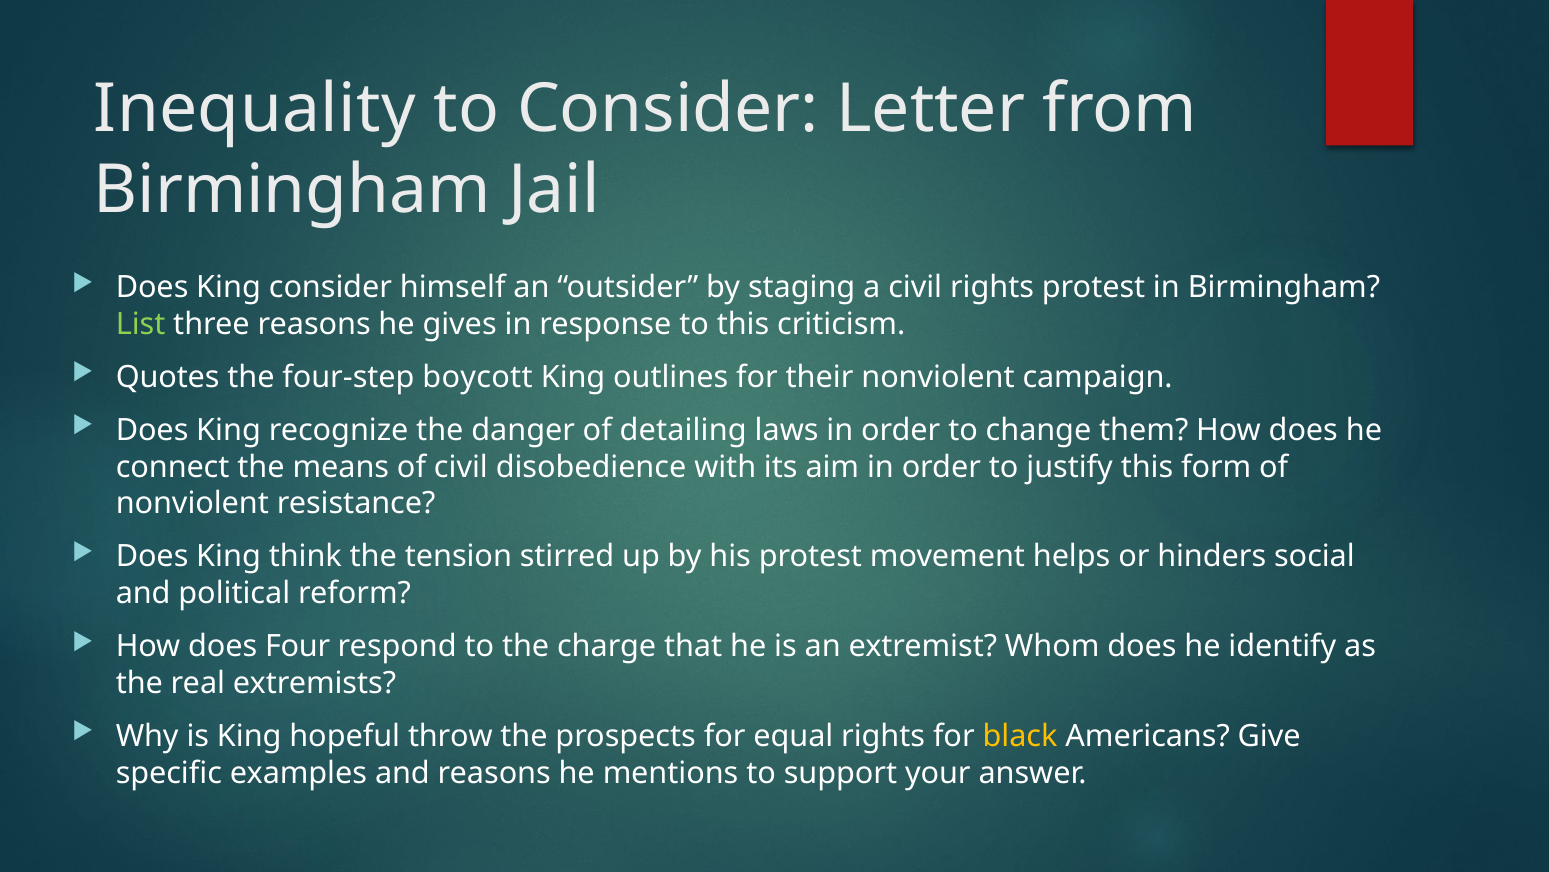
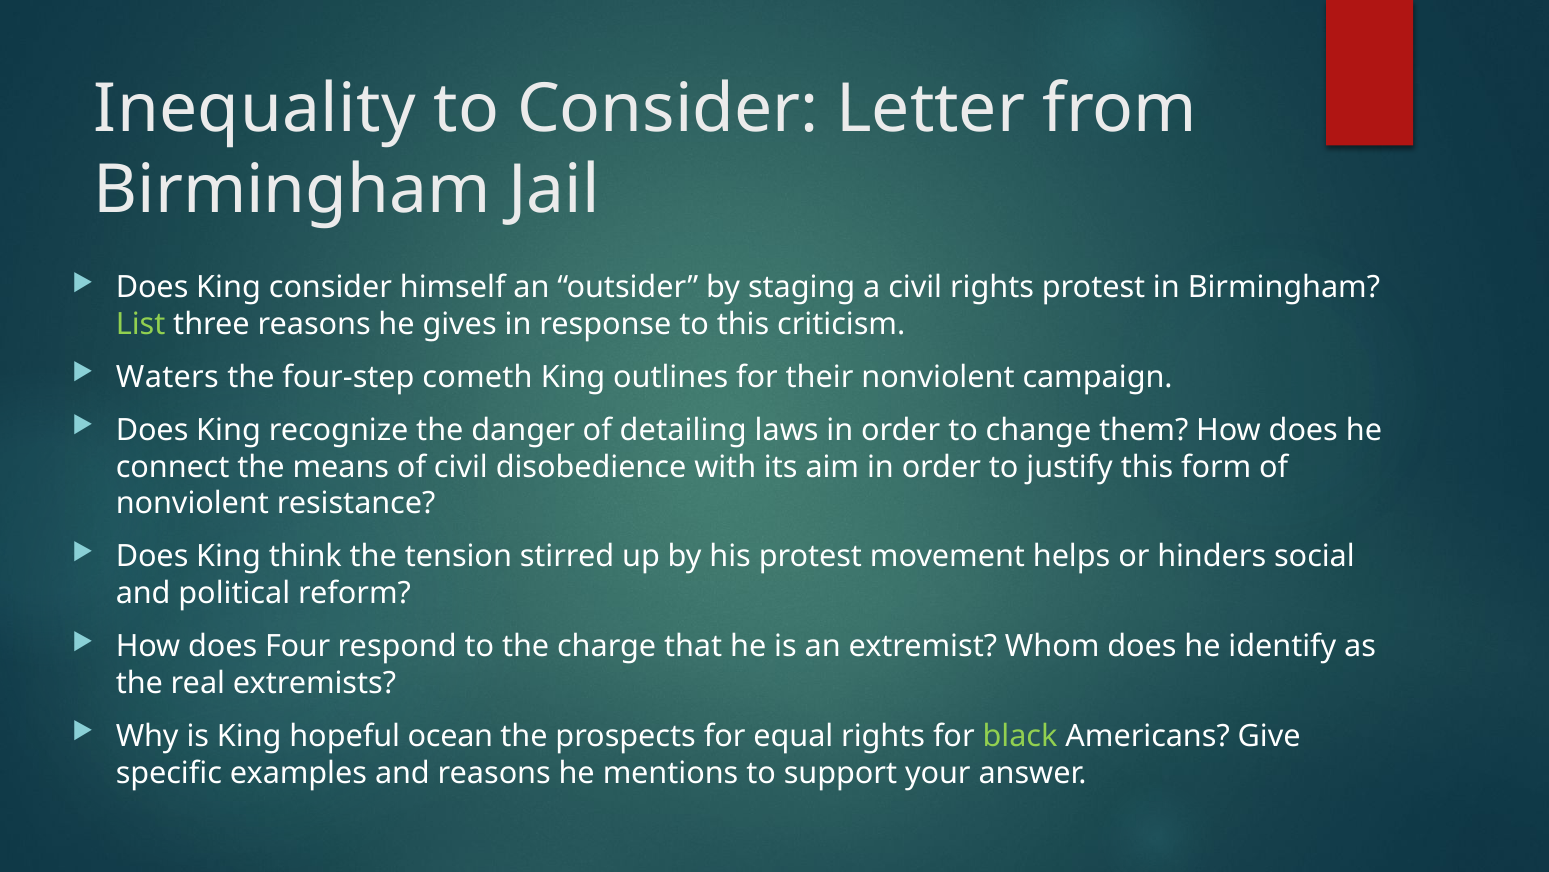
Quotes: Quotes -> Waters
boycott: boycott -> cometh
throw: throw -> ocean
black colour: yellow -> light green
